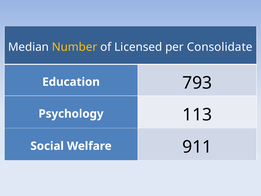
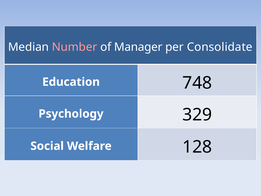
Number colour: yellow -> pink
Licensed: Licensed -> Manager
793: 793 -> 748
113: 113 -> 329
911: 911 -> 128
